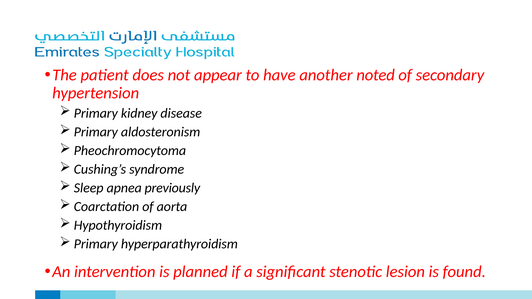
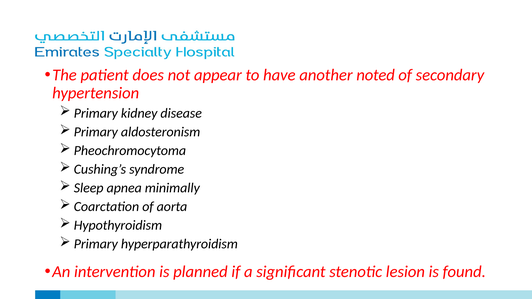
previously: previously -> minimally
